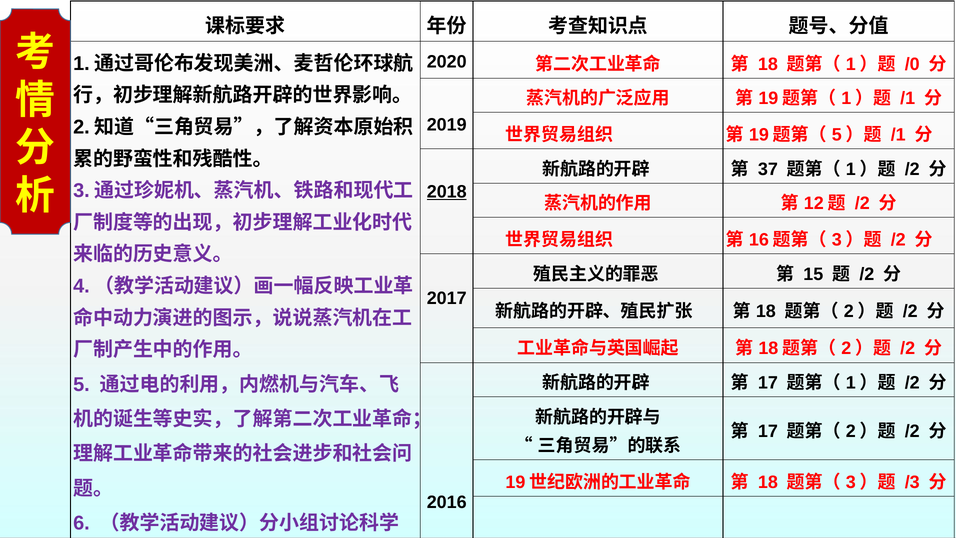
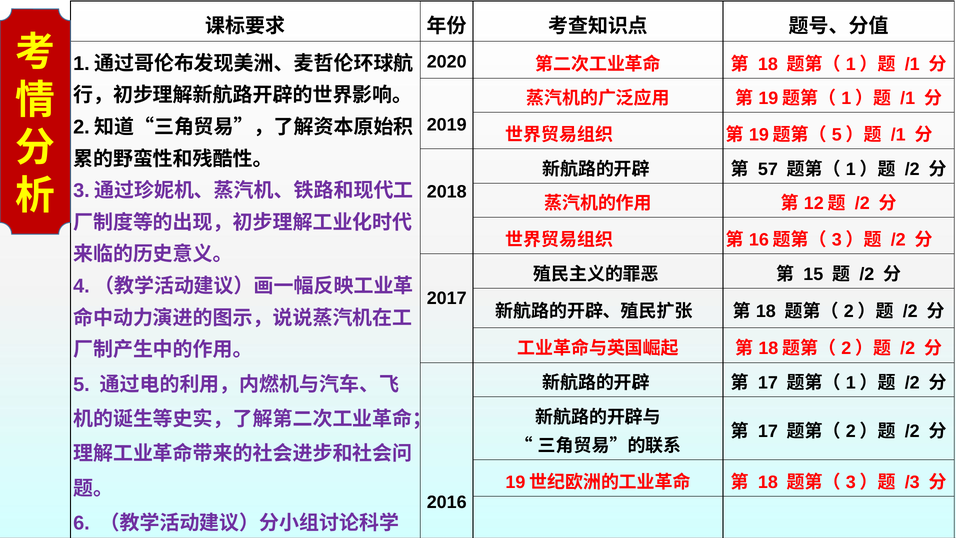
/0 at (912, 64): /0 -> /1
37: 37 -> 57
2018 underline: present -> none
